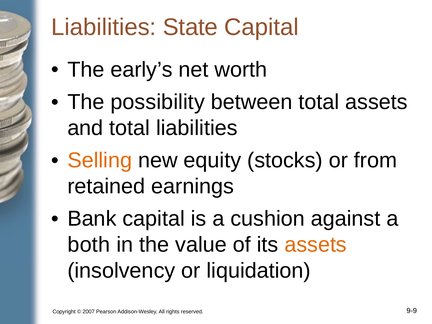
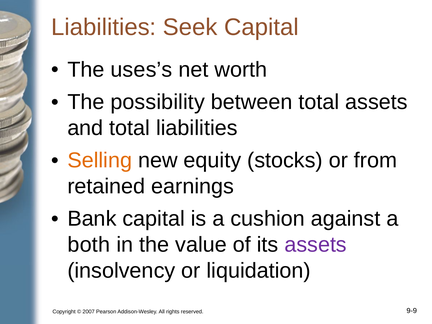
State: State -> Seek
early’s: early’s -> uses’s
assets at (316, 245) colour: orange -> purple
